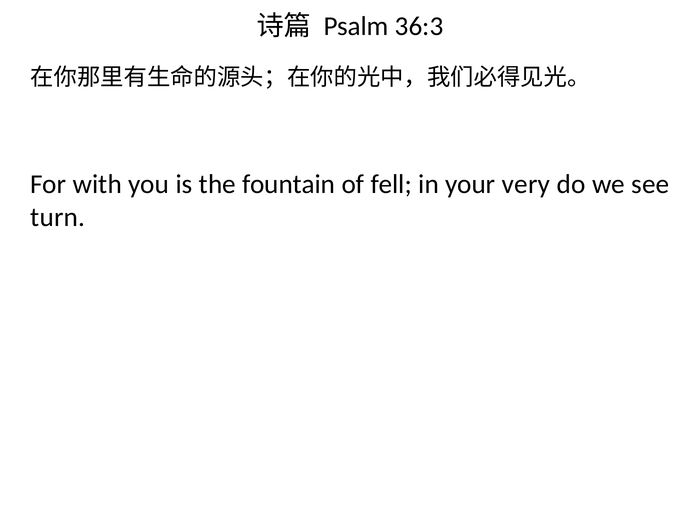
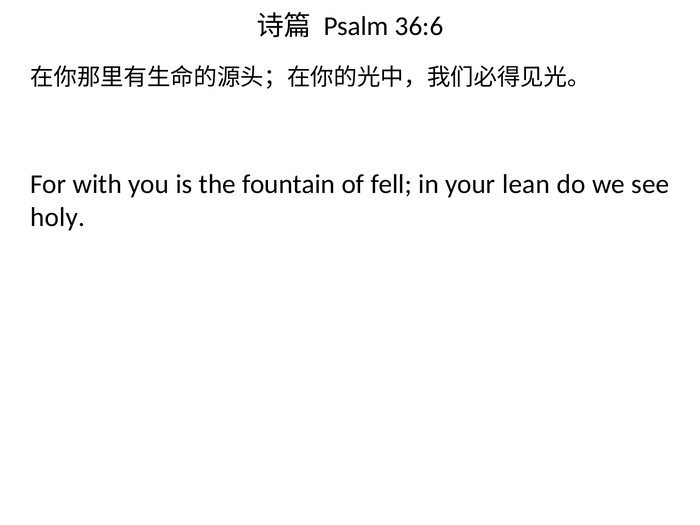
36:3: 36:3 -> 36:6
very: very -> lean
turn: turn -> holy
